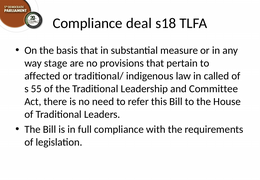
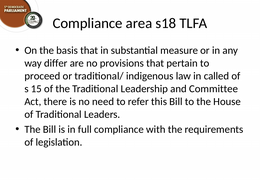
deal: deal -> area
stage: stage -> differ
affected: affected -> proceed
55: 55 -> 15
